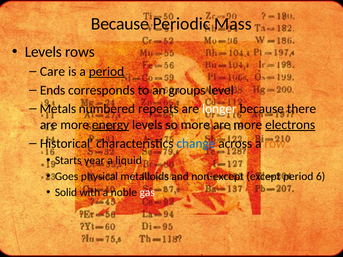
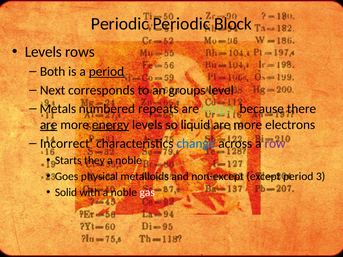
Because at (120, 24): Because -> Periodic
Mass: Mass -> Block
Care: Care -> Both
Ends: Ends -> Next
longer colour: white -> light green
are at (49, 125) underline: none -> present
so more: more -> liquid
electrons underline: present -> none
Historical: Historical -> Incorrect
row colour: orange -> purple
year: year -> they
liquid at (129, 161): liquid -> noble
6: 6 -> 3
